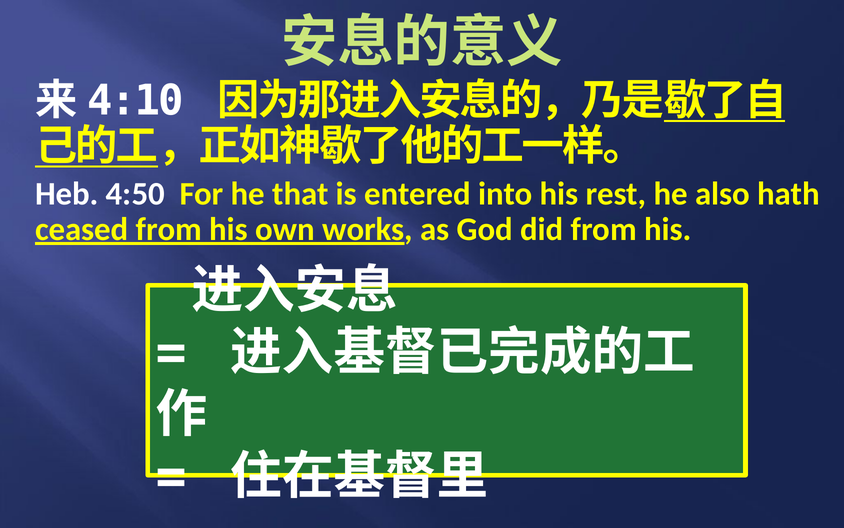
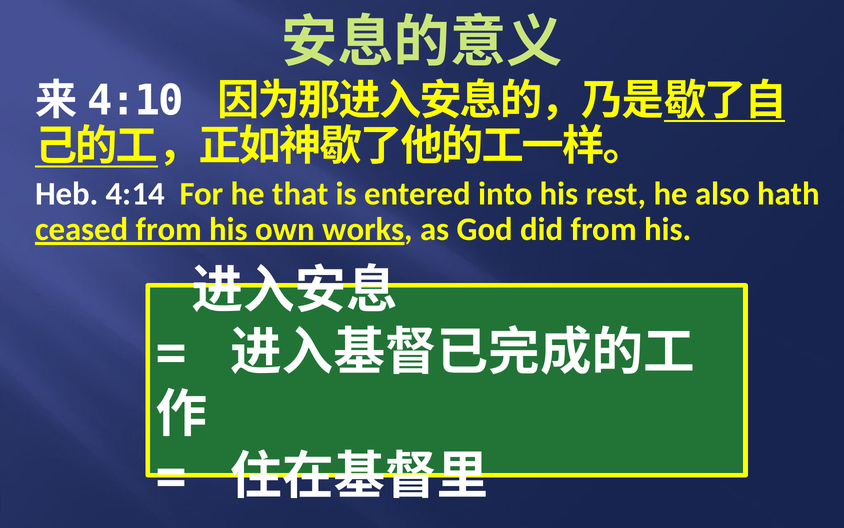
4:50: 4:50 -> 4:14
